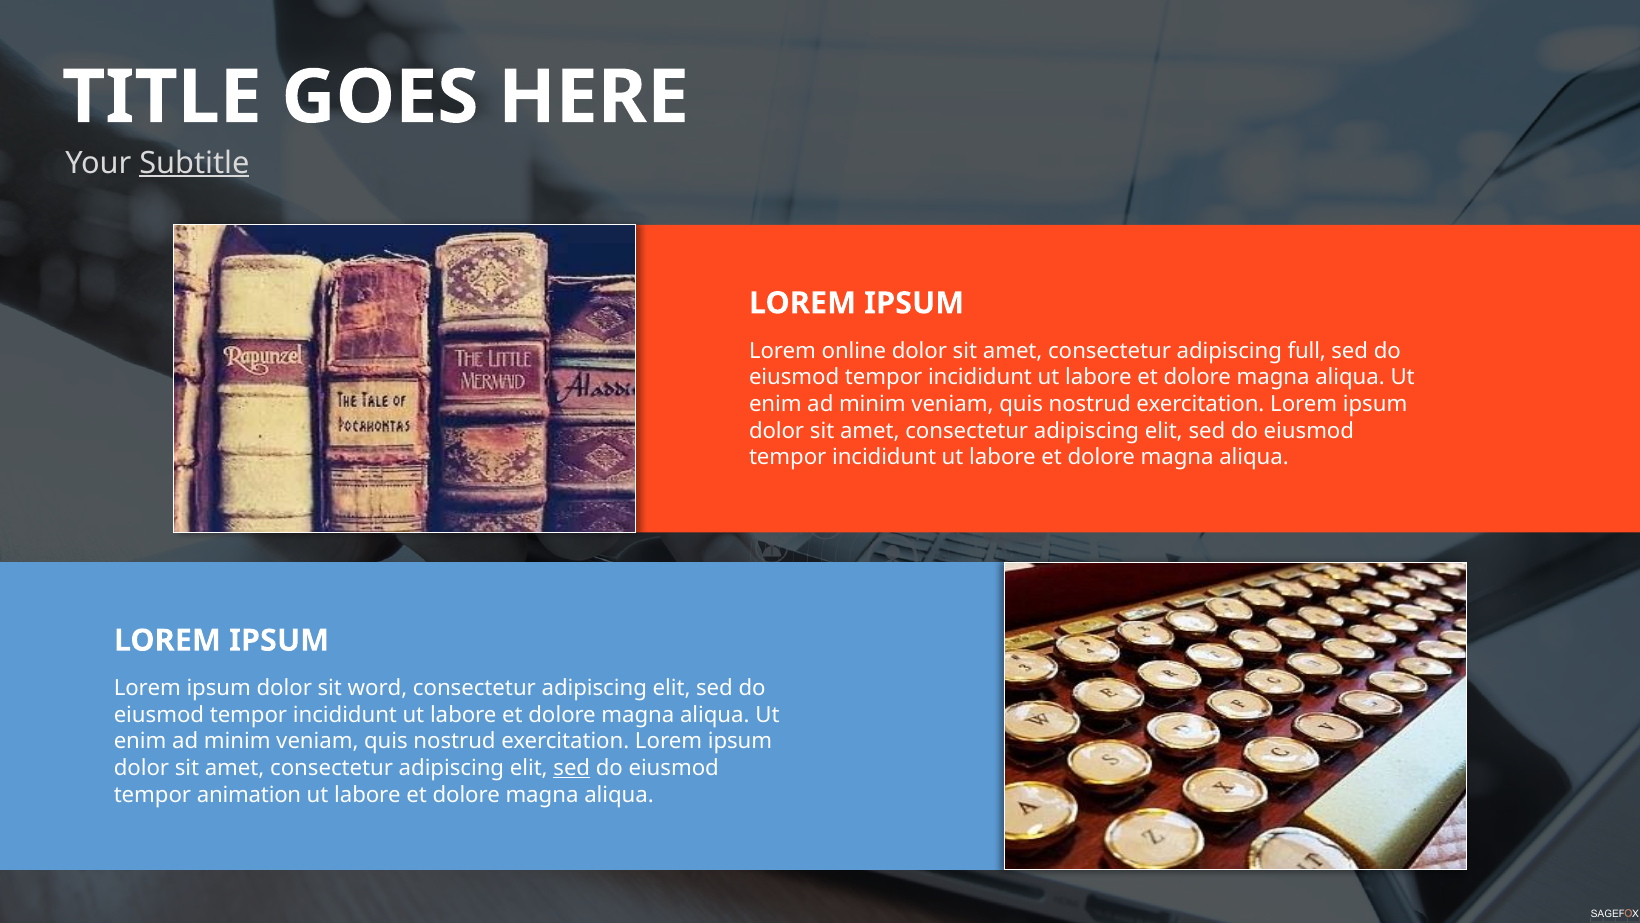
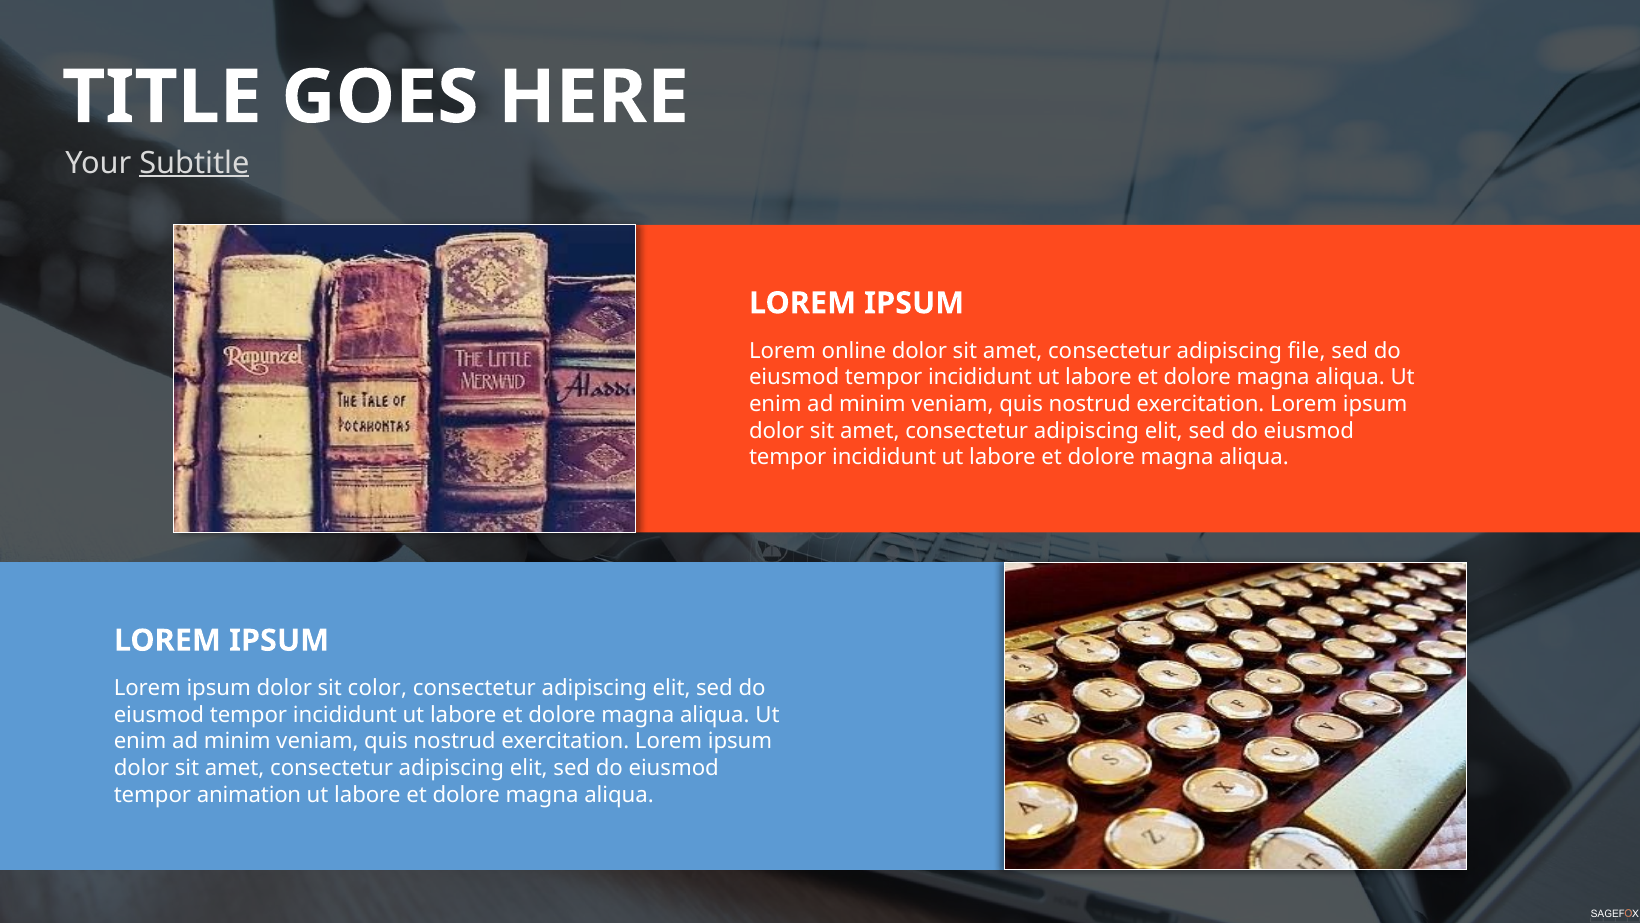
full: full -> file
word: word -> color
sed at (572, 768) underline: present -> none
